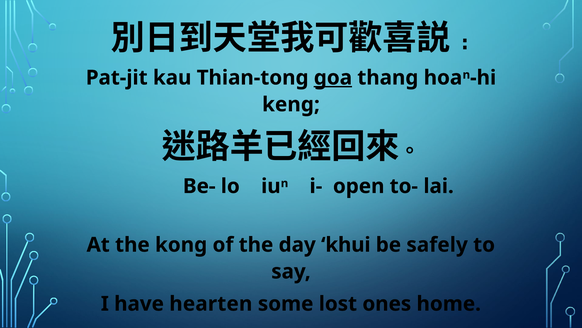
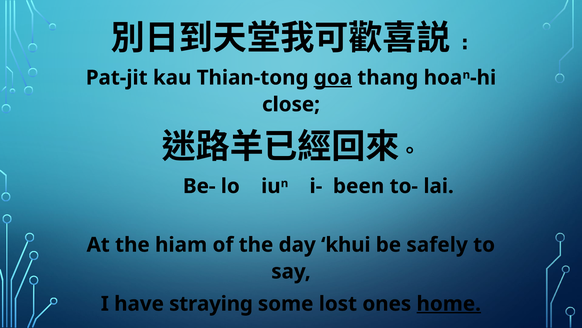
keng: keng -> close
open: open -> been
kong: kong -> hiam
hearten: hearten -> straying
home underline: none -> present
